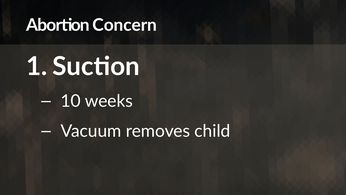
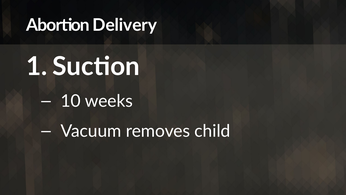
Concern: Concern -> Delivery
